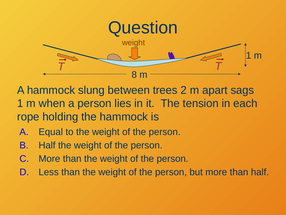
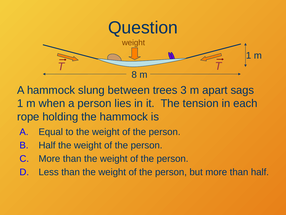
2: 2 -> 3
